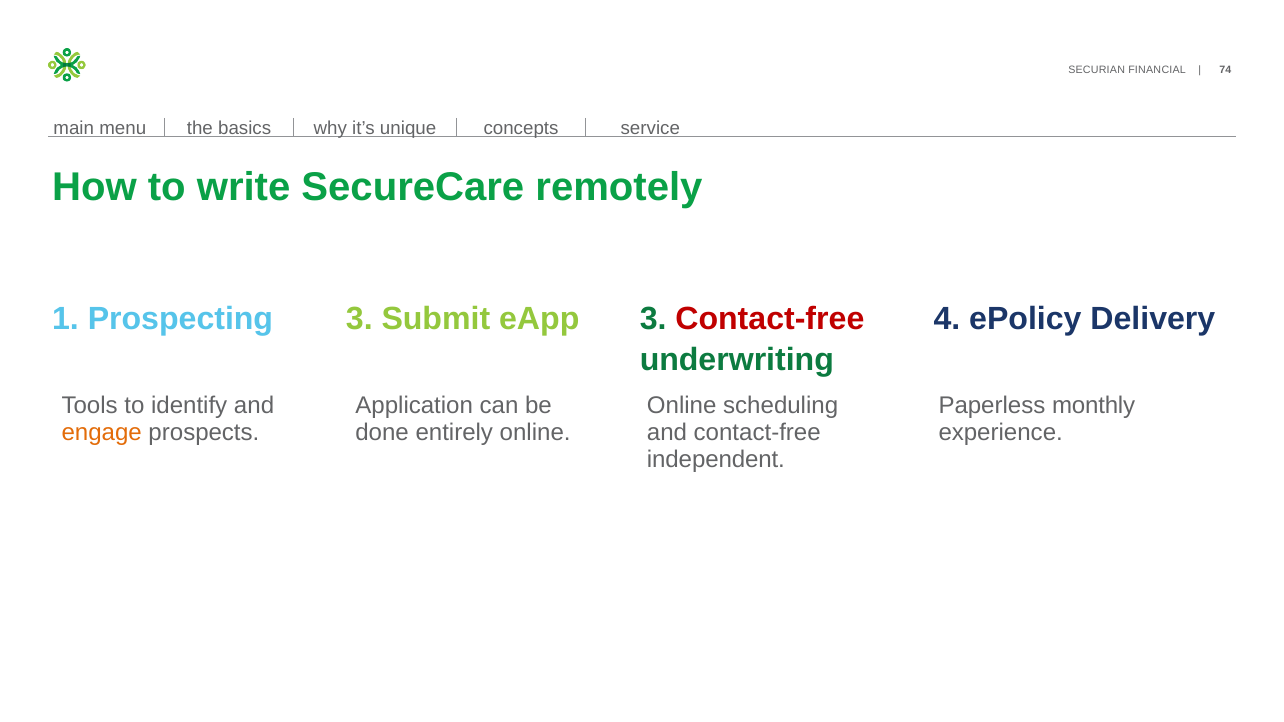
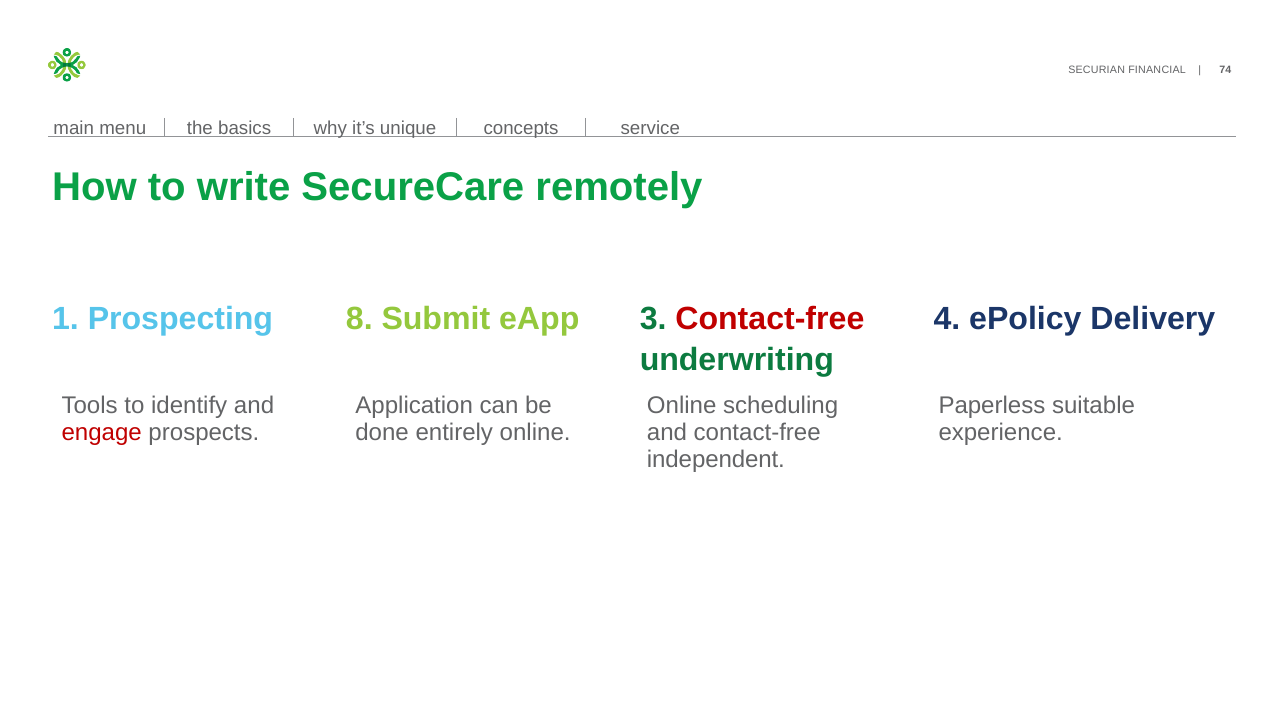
Prospecting 3: 3 -> 8
monthly: monthly -> suitable
engage colour: orange -> red
